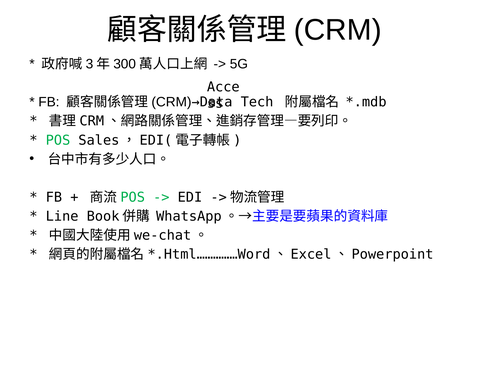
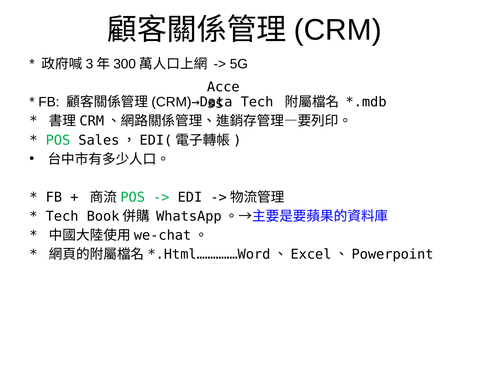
Line at (62, 216): Line -> Tech
